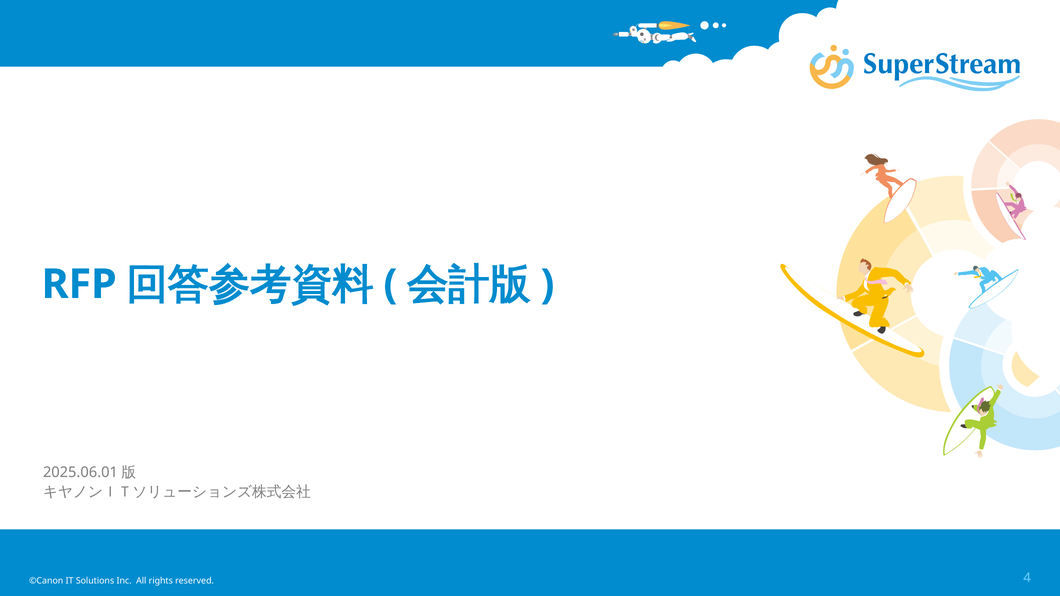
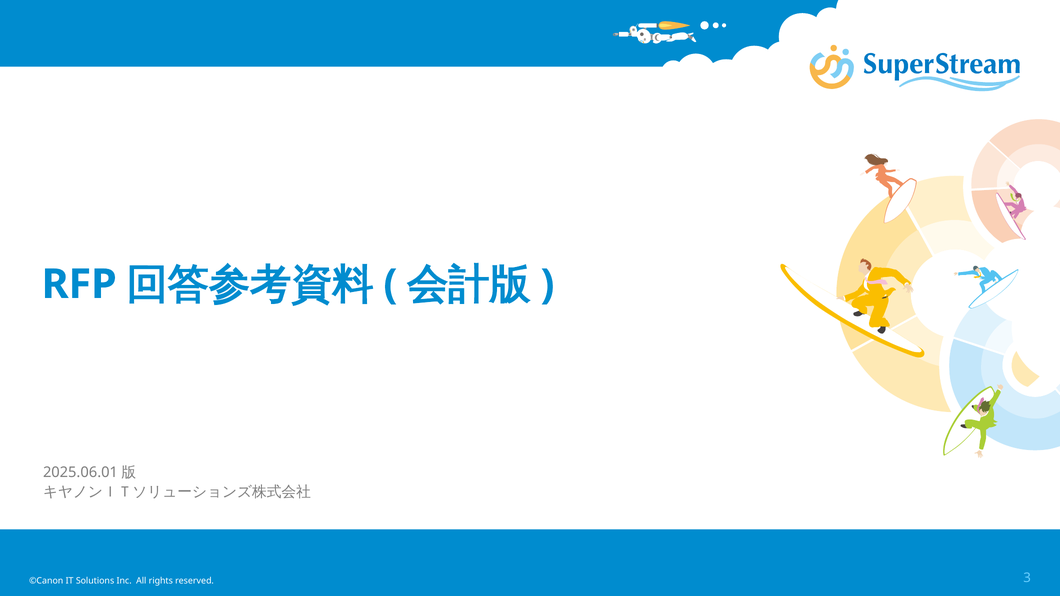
4: 4 -> 3
